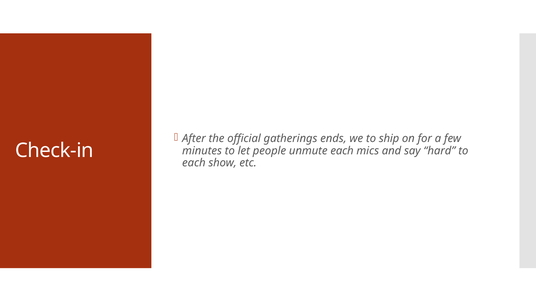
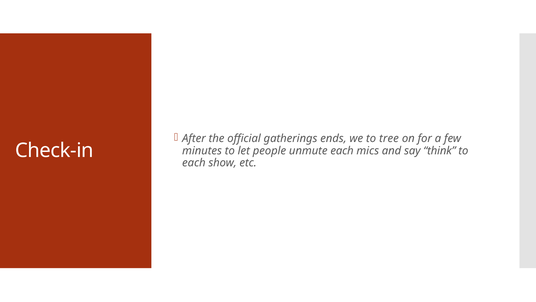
ship: ship -> tree
hard: hard -> think
